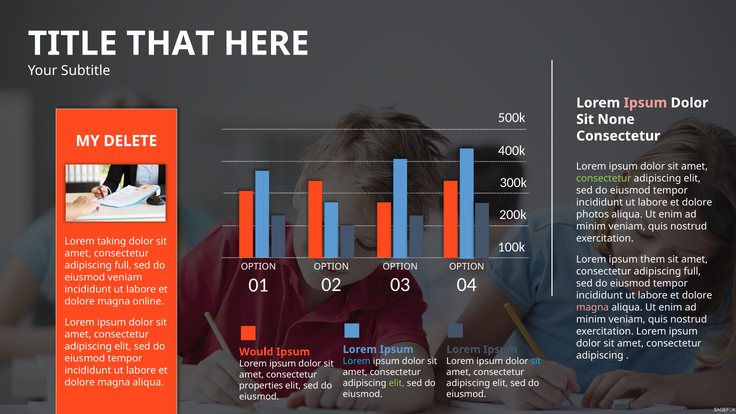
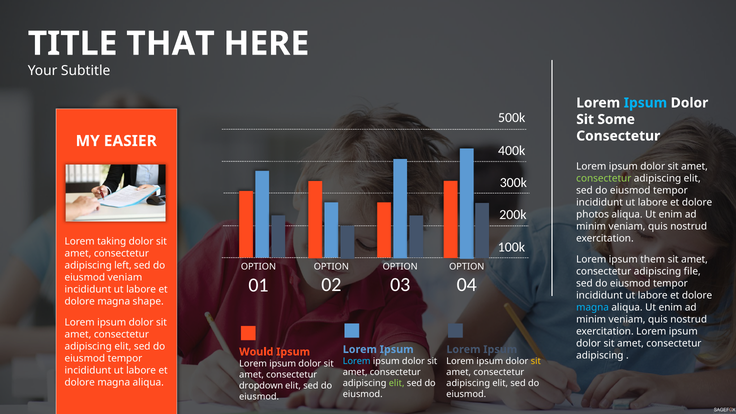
Ipsum at (645, 103) colour: pink -> light blue
None: None -> Some
DELETE: DELETE -> EASIER
full at (123, 265): full -> left
full at (692, 272): full -> file
online: online -> shape
magna at (593, 307) colour: pink -> light blue
sit at (536, 361) colour: light blue -> yellow
properties: properties -> dropdown
